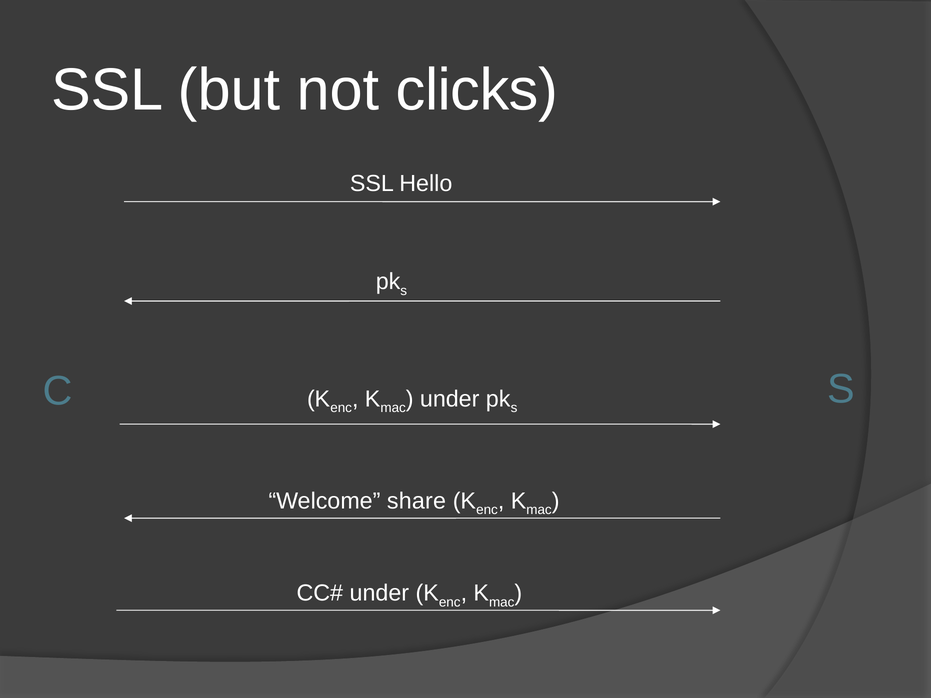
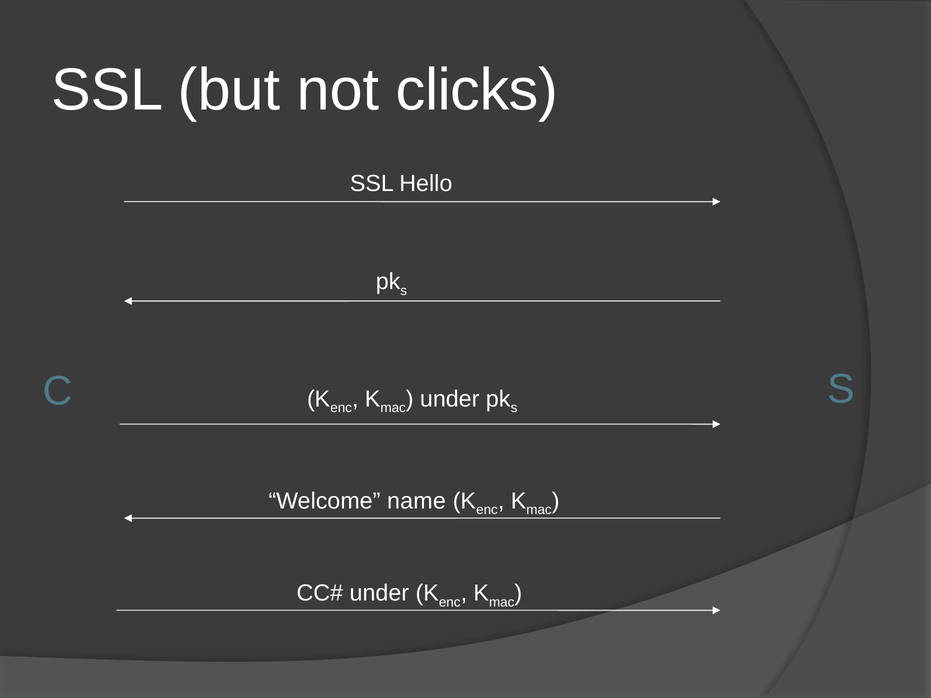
share: share -> name
